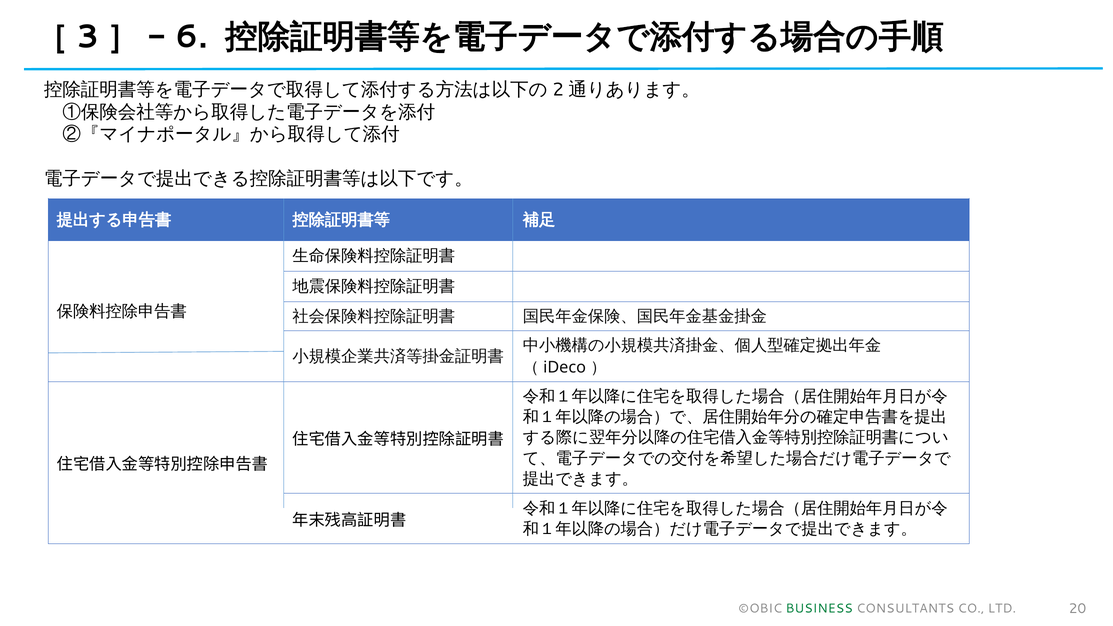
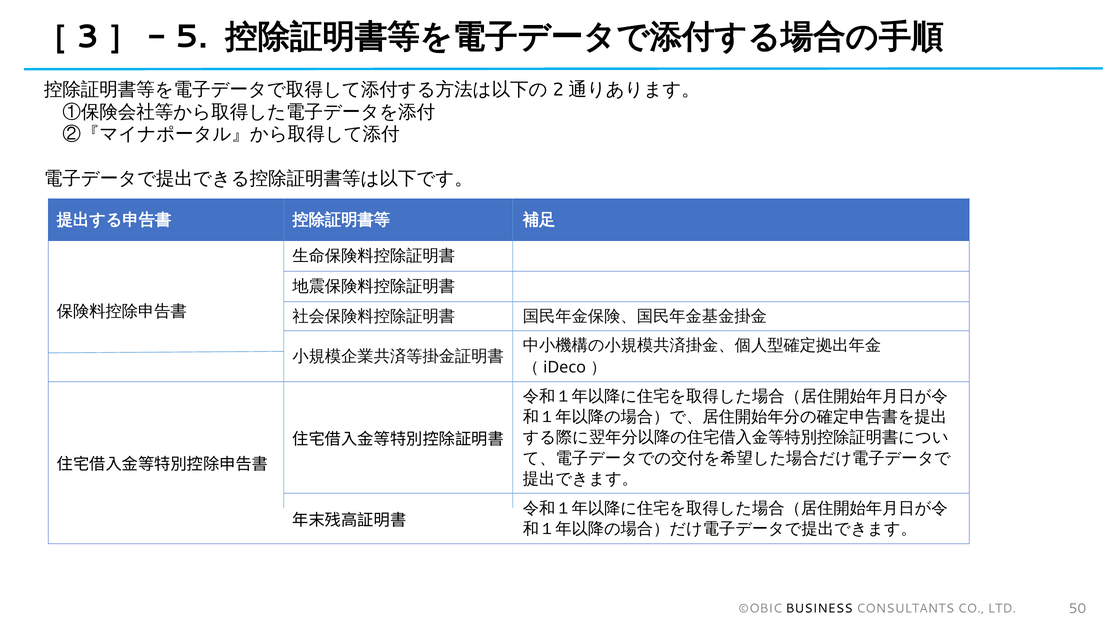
6: 6 -> 5
BUSINESS colour: green -> black
20: 20 -> 50
